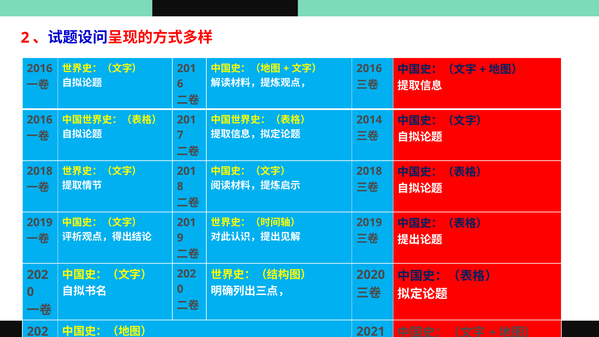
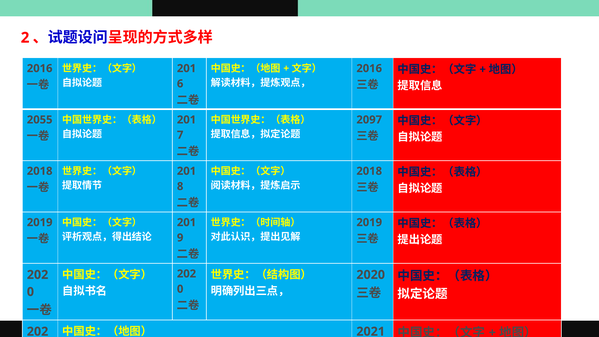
2016 at (40, 120): 2016 -> 2055
2014: 2014 -> 2097
